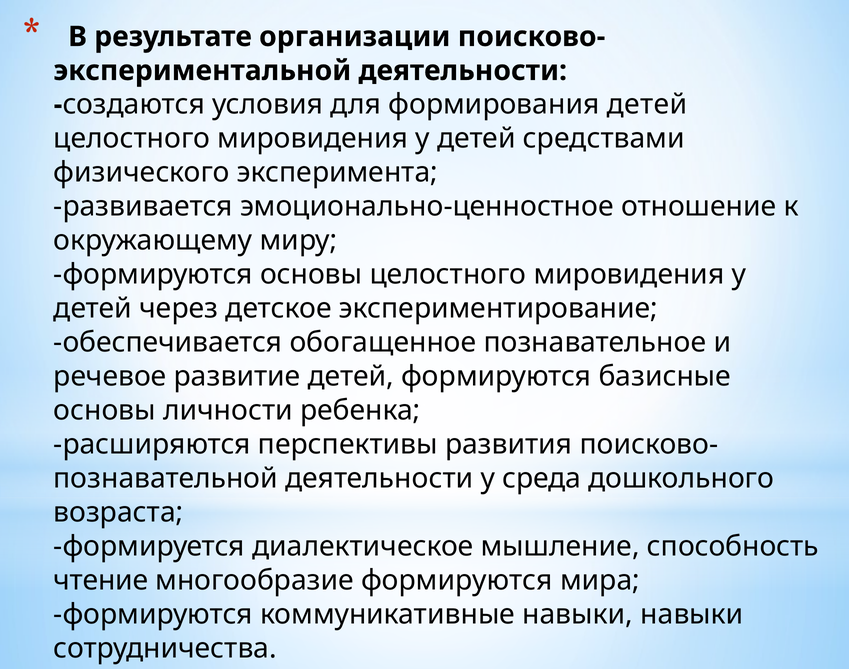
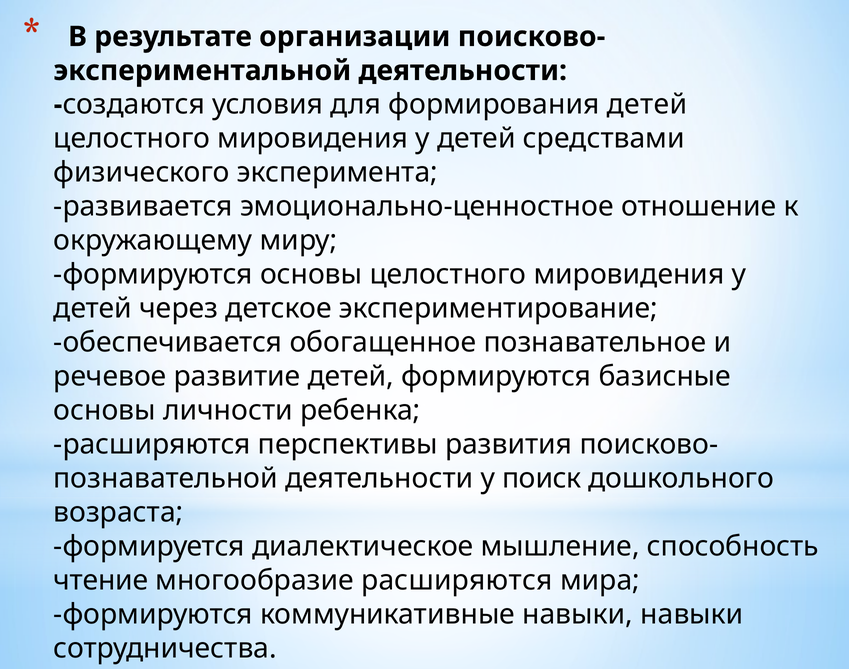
среда: среда -> поиск
многообразие формируются: формируются -> расширяются
